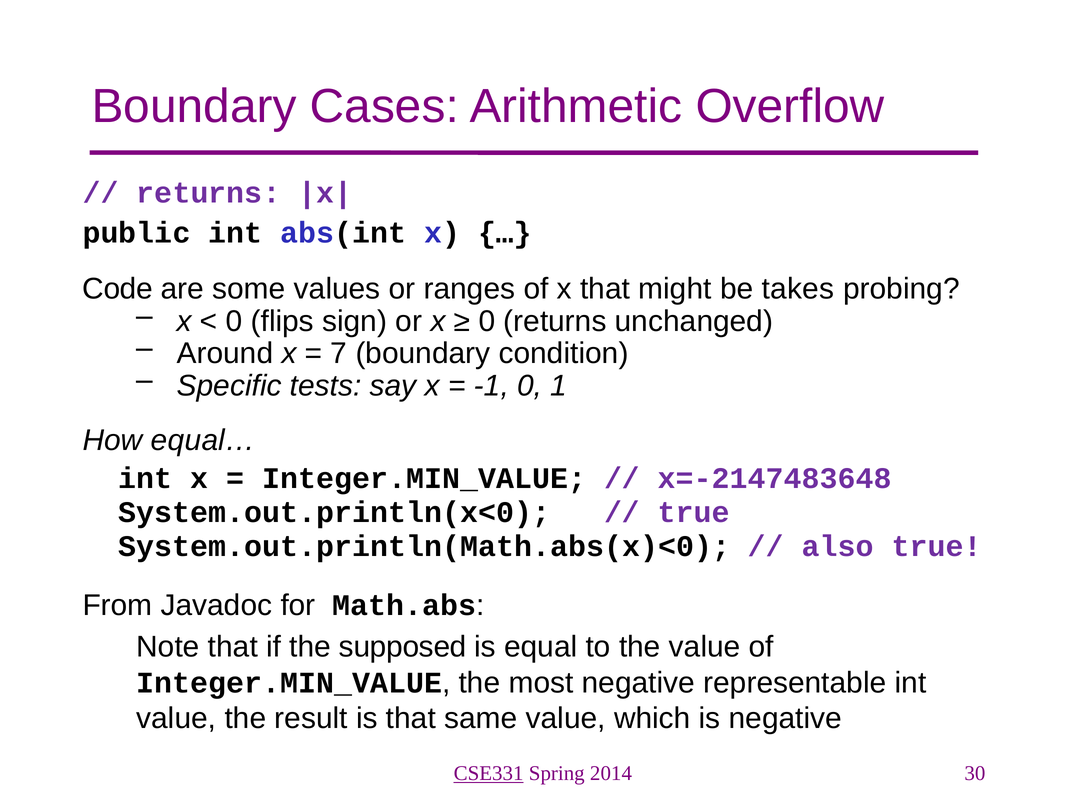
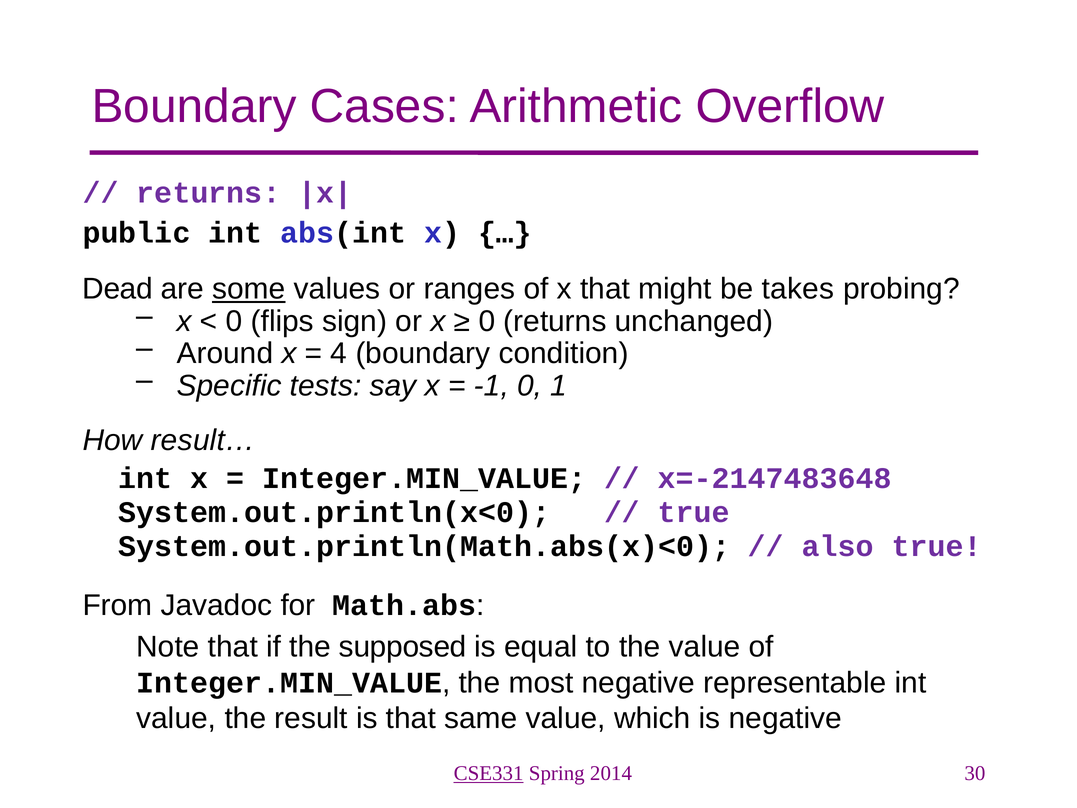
Code: Code -> Dead
some underline: none -> present
7: 7 -> 4
equal…: equal… -> result…
